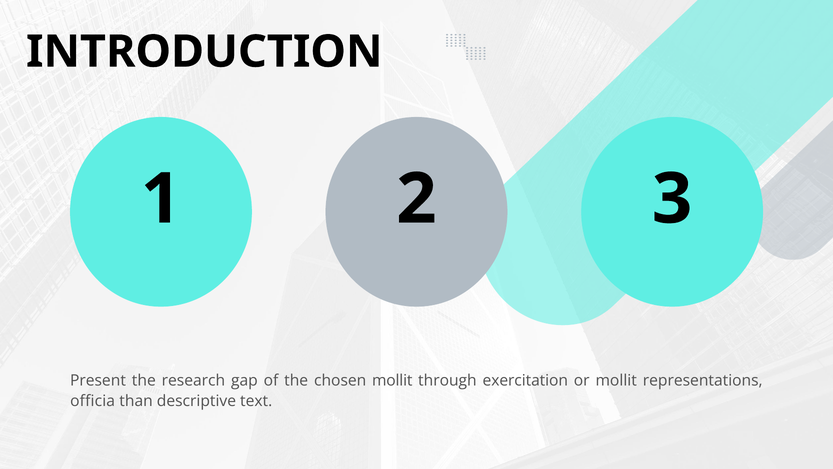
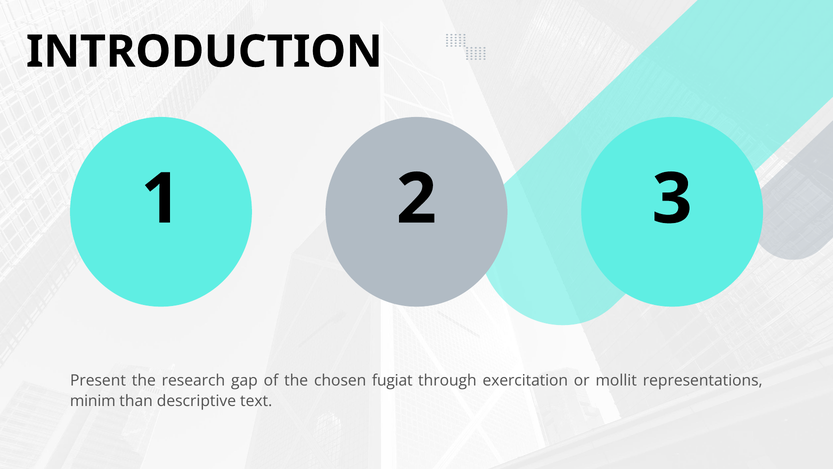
chosen mollit: mollit -> fugiat
officia: officia -> minim
